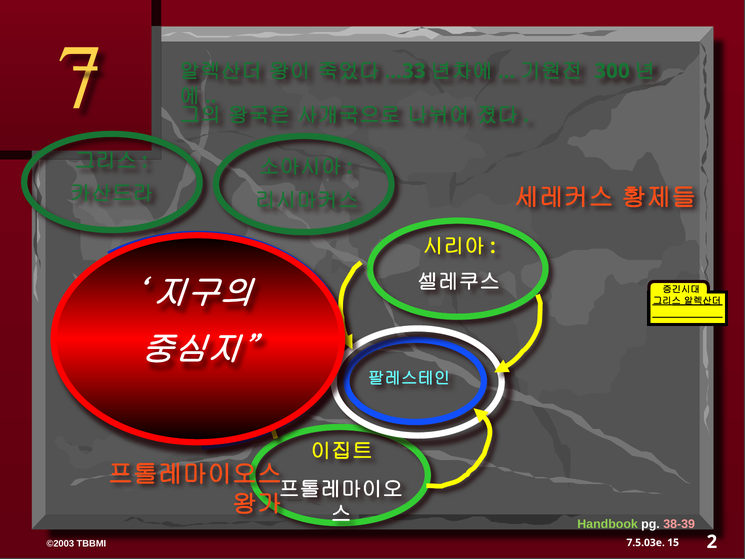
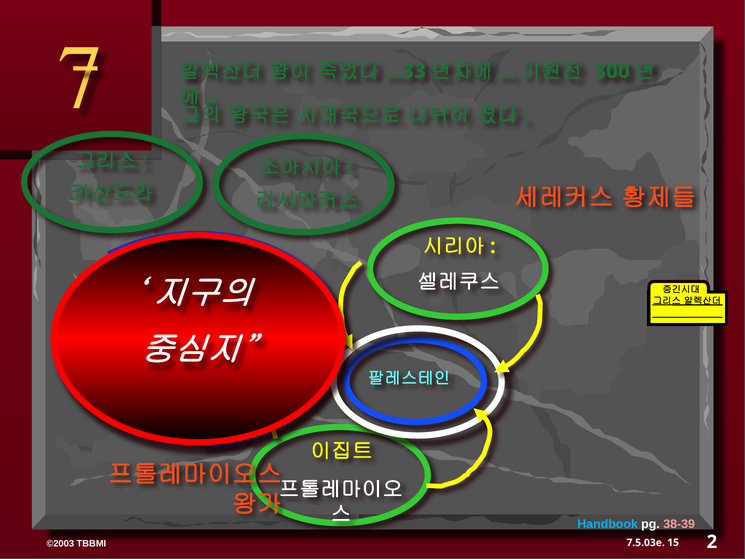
Handbook colour: light green -> light blue
